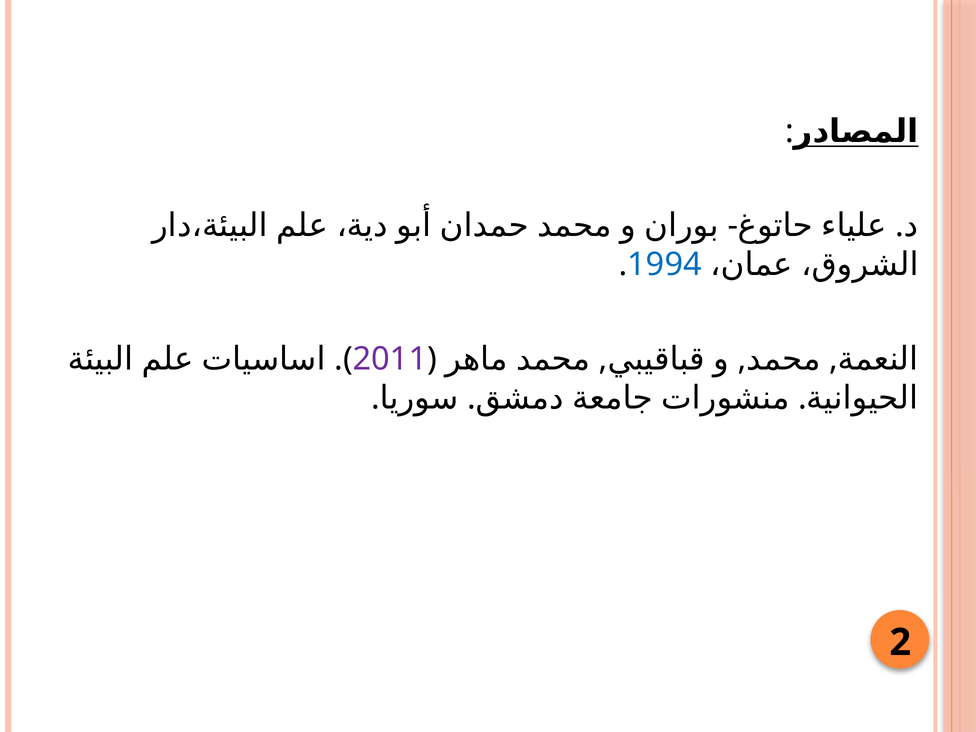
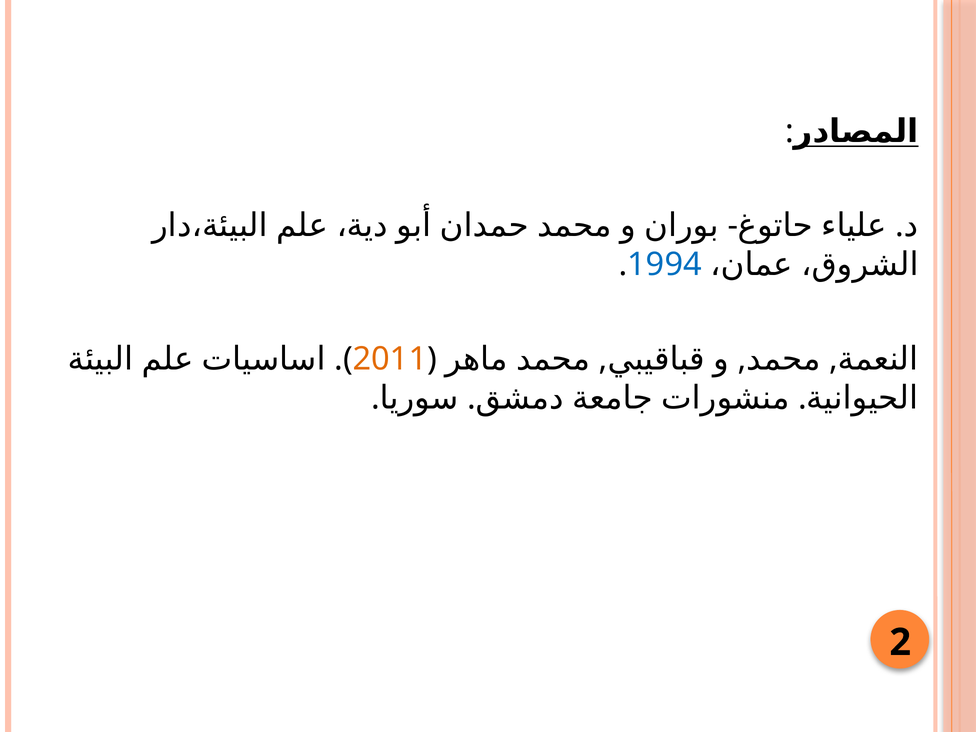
2011 colour: purple -> orange
